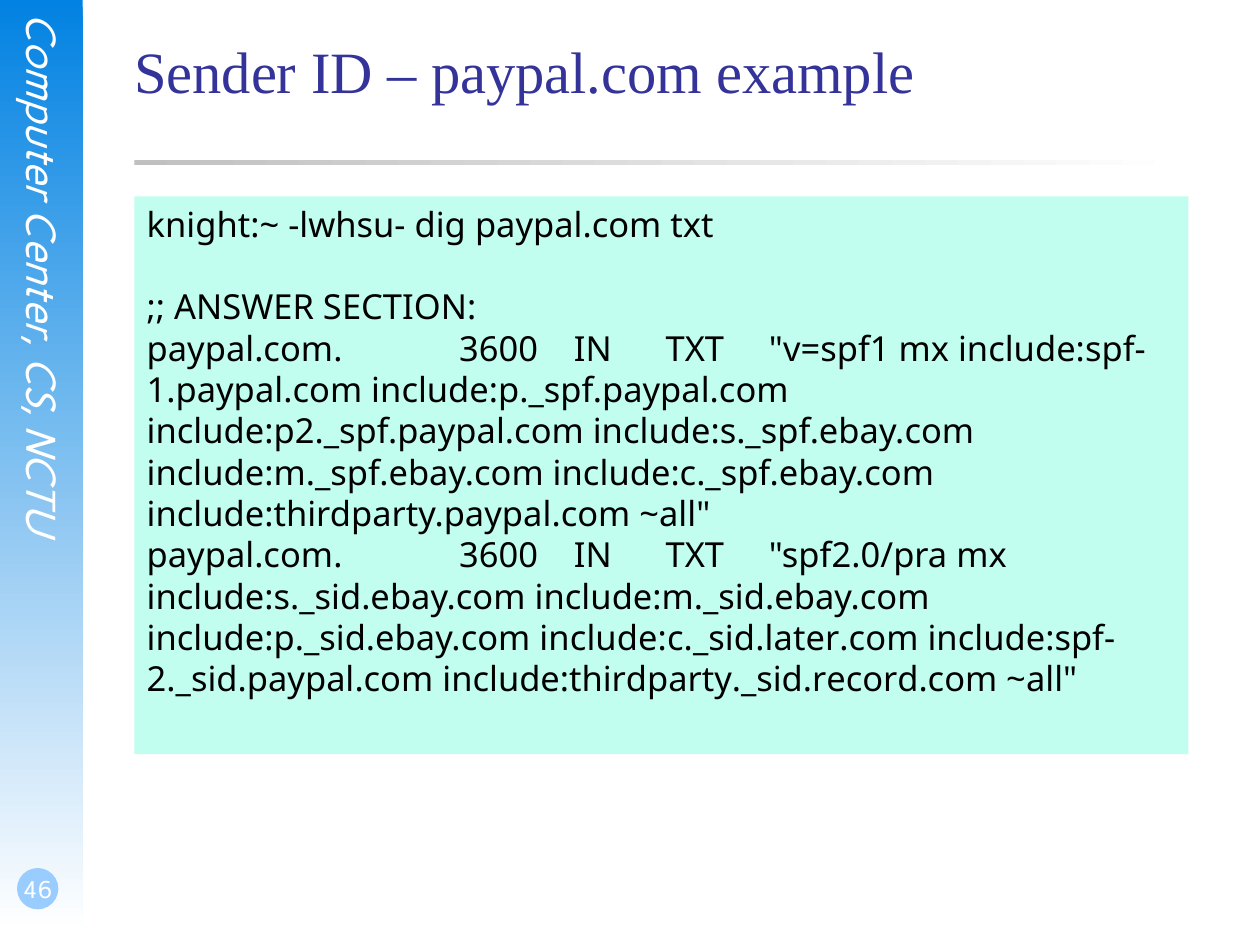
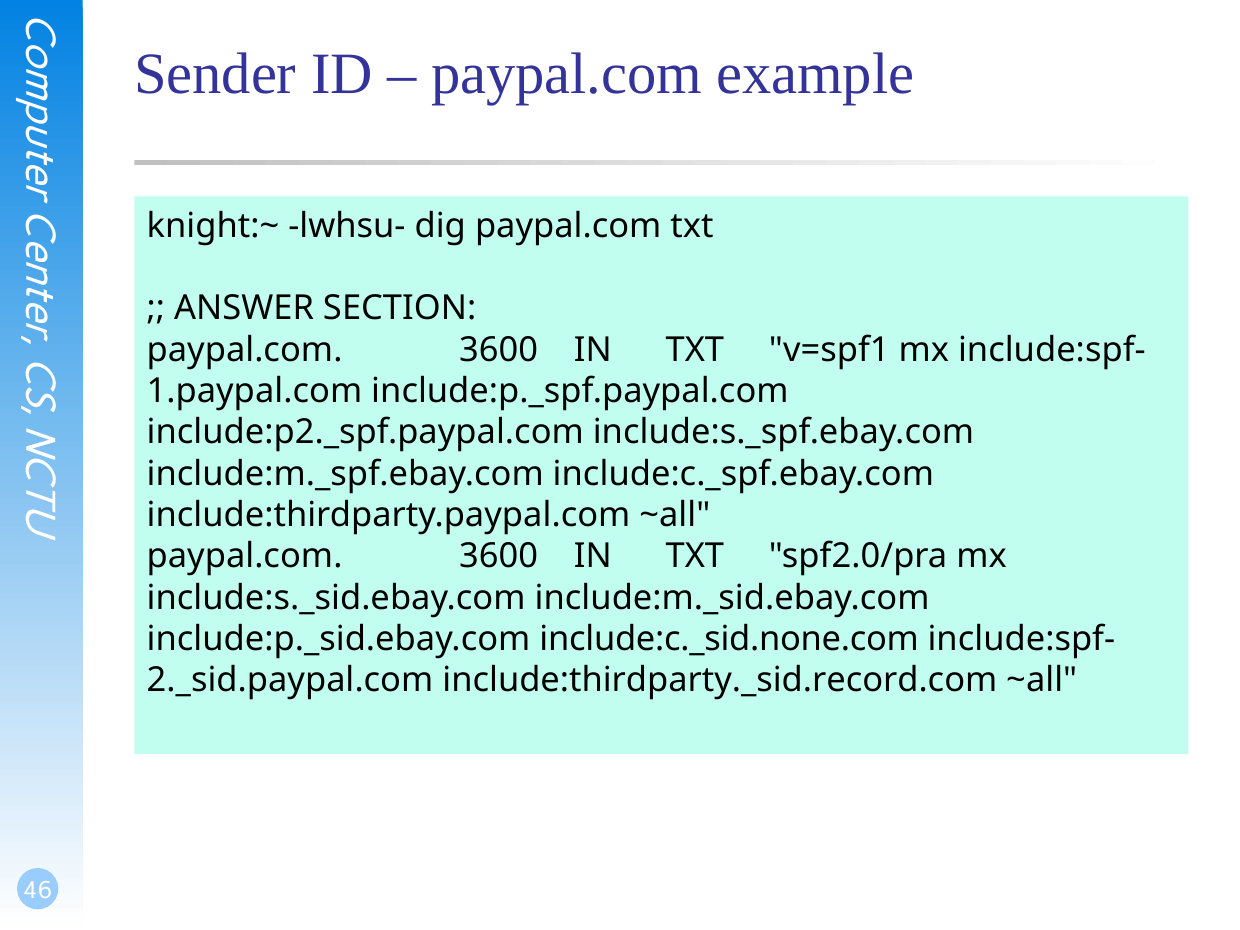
include:c._sid.later.com: include:c._sid.later.com -> include:c._sid.none.com
